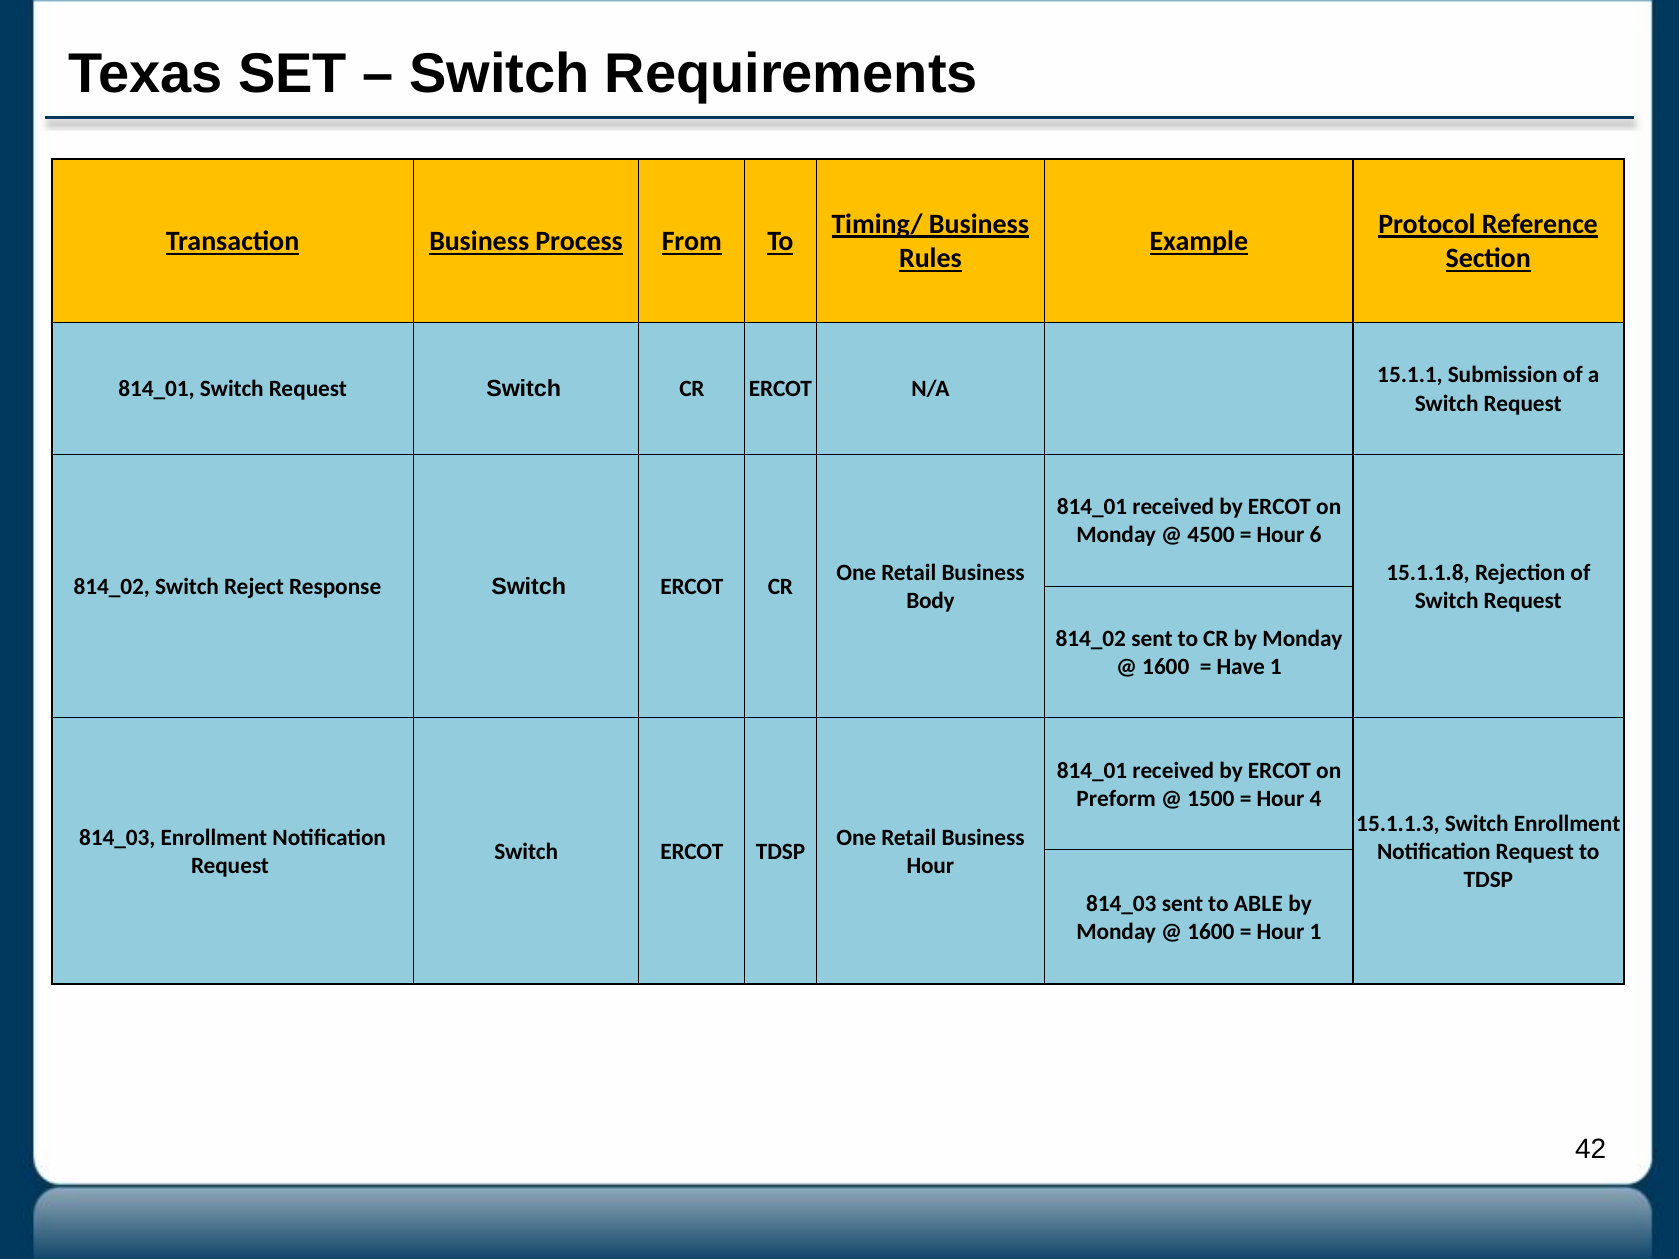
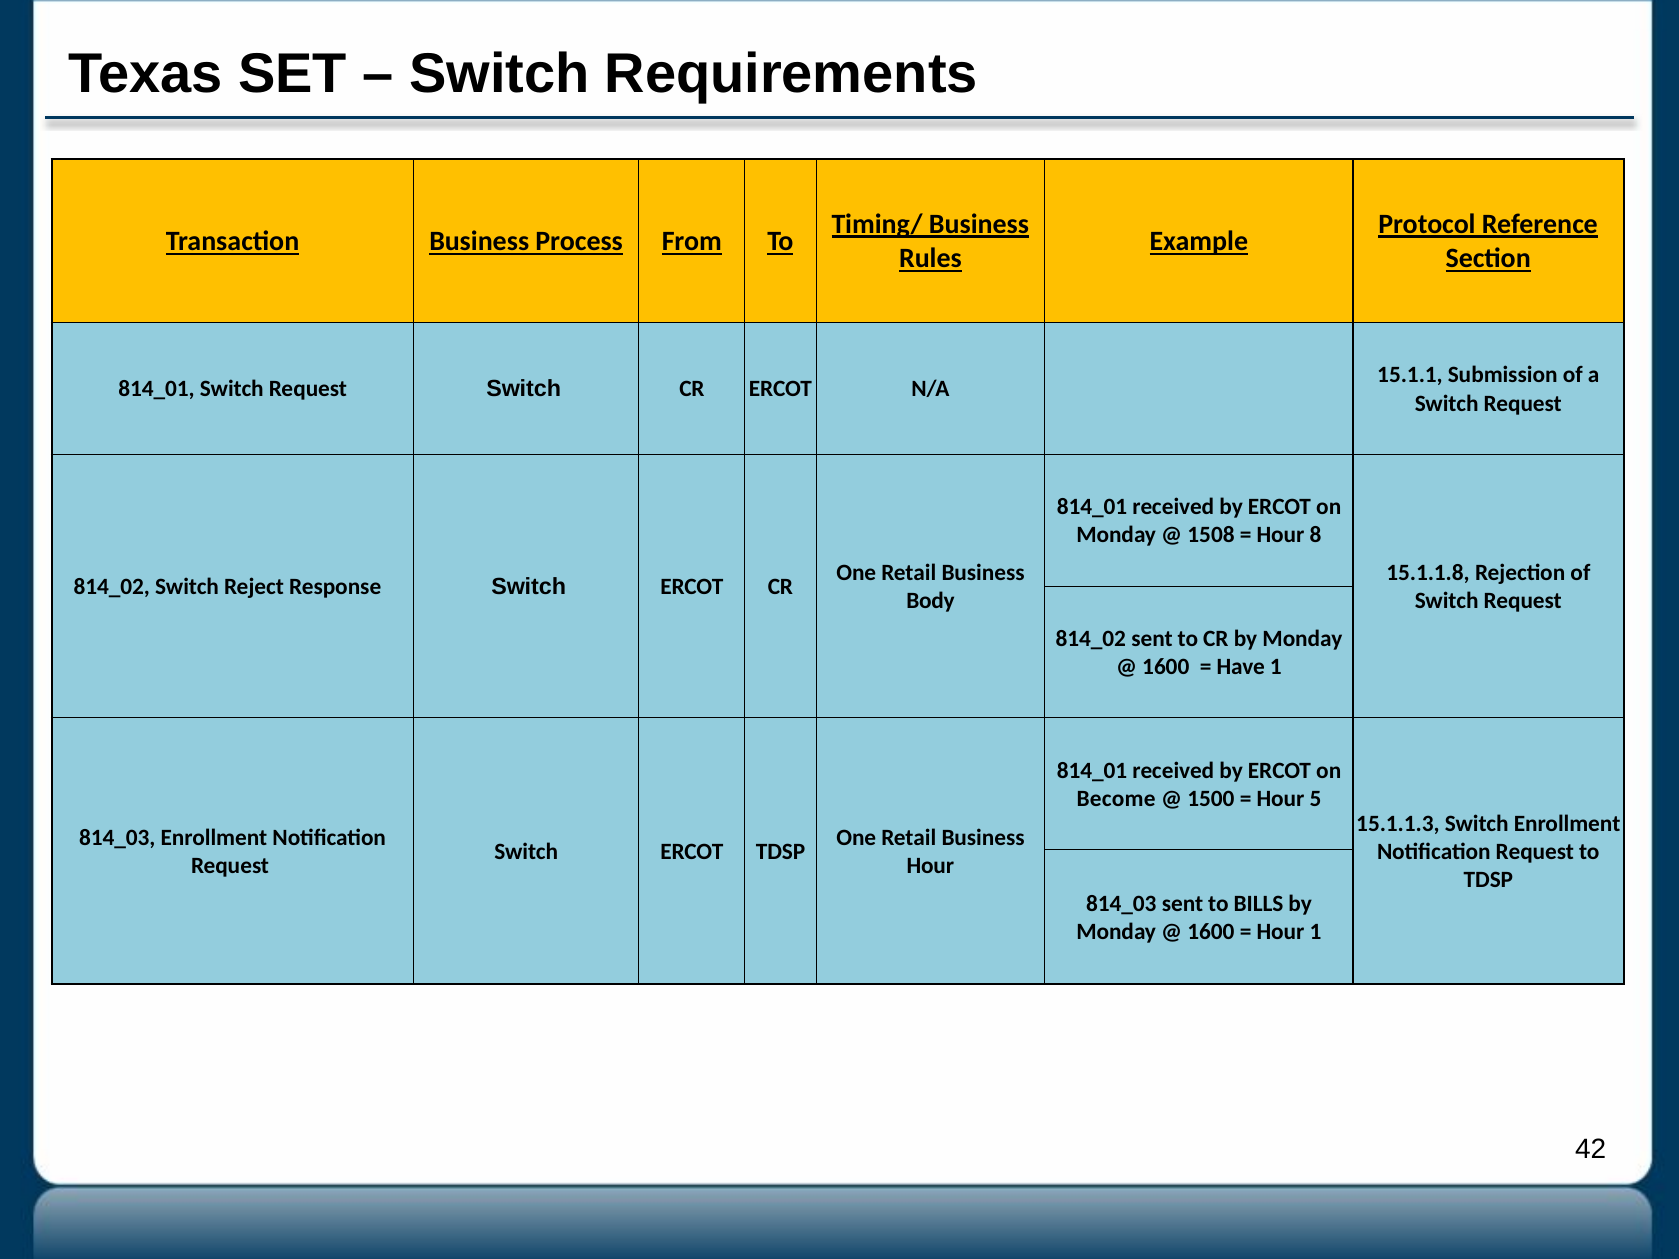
4500: 4500 -> 1508
6: 6 -> 8
Preform: Preform -> Become
4: 4 -> 5
ABLE: ABLE -> BILLS
